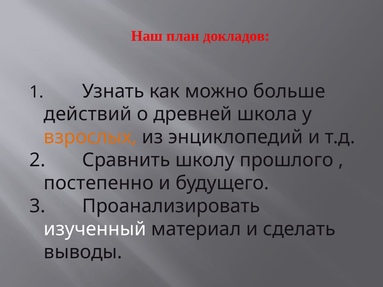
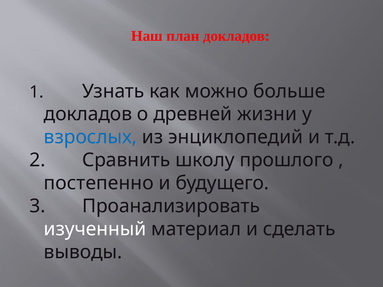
действий at (88, 114): действий -> докладов
школа: школа -> жизни
взрослых colour: orange -> blue
